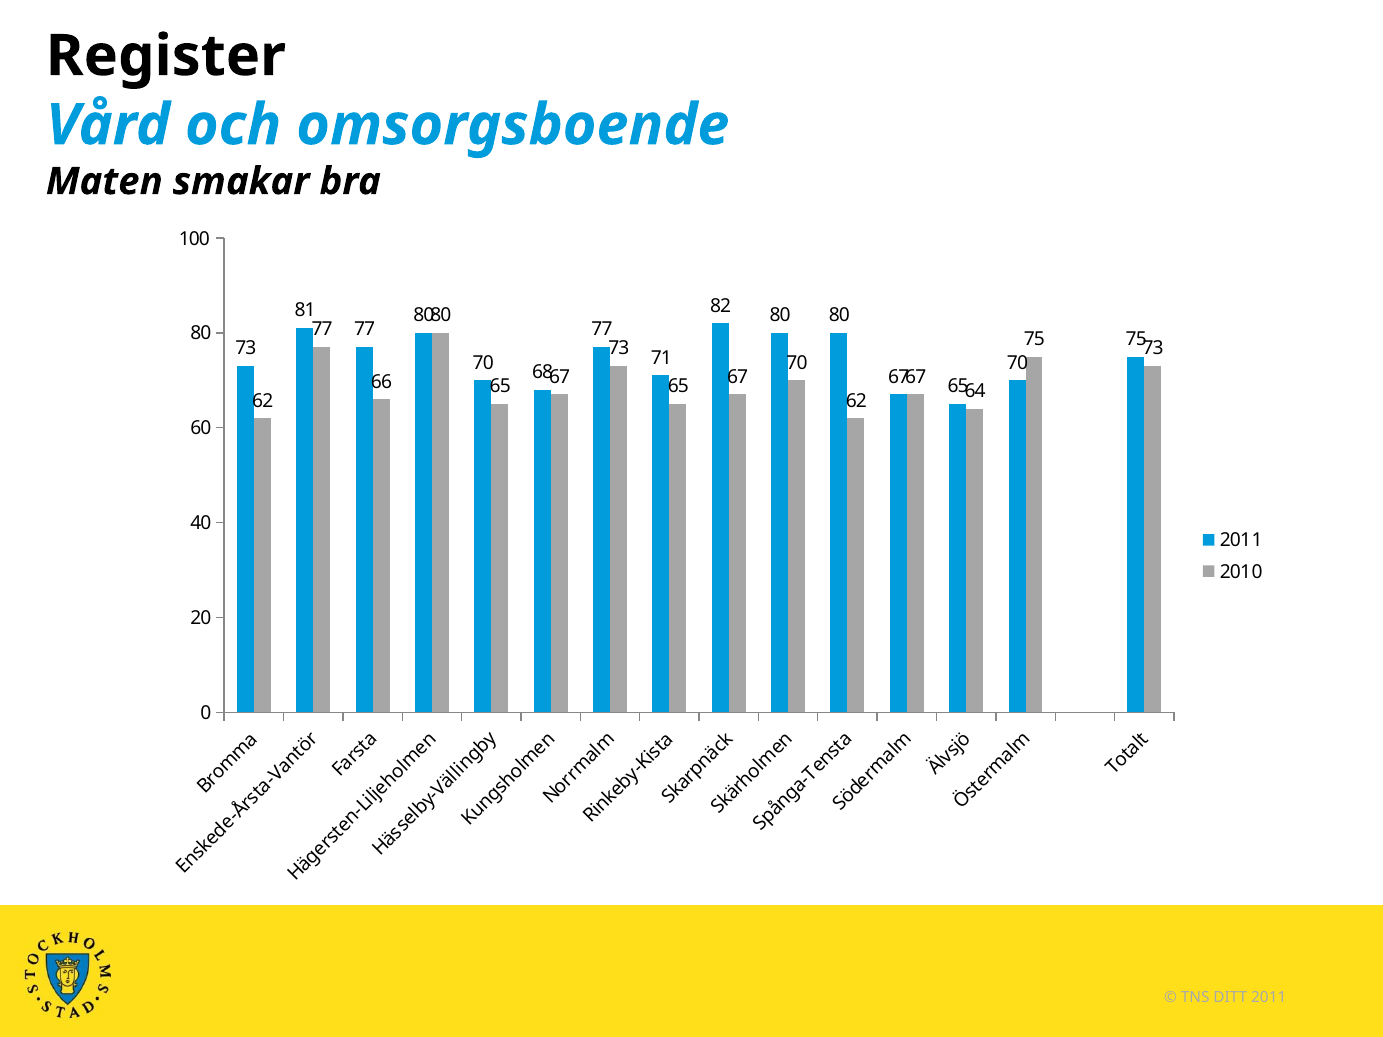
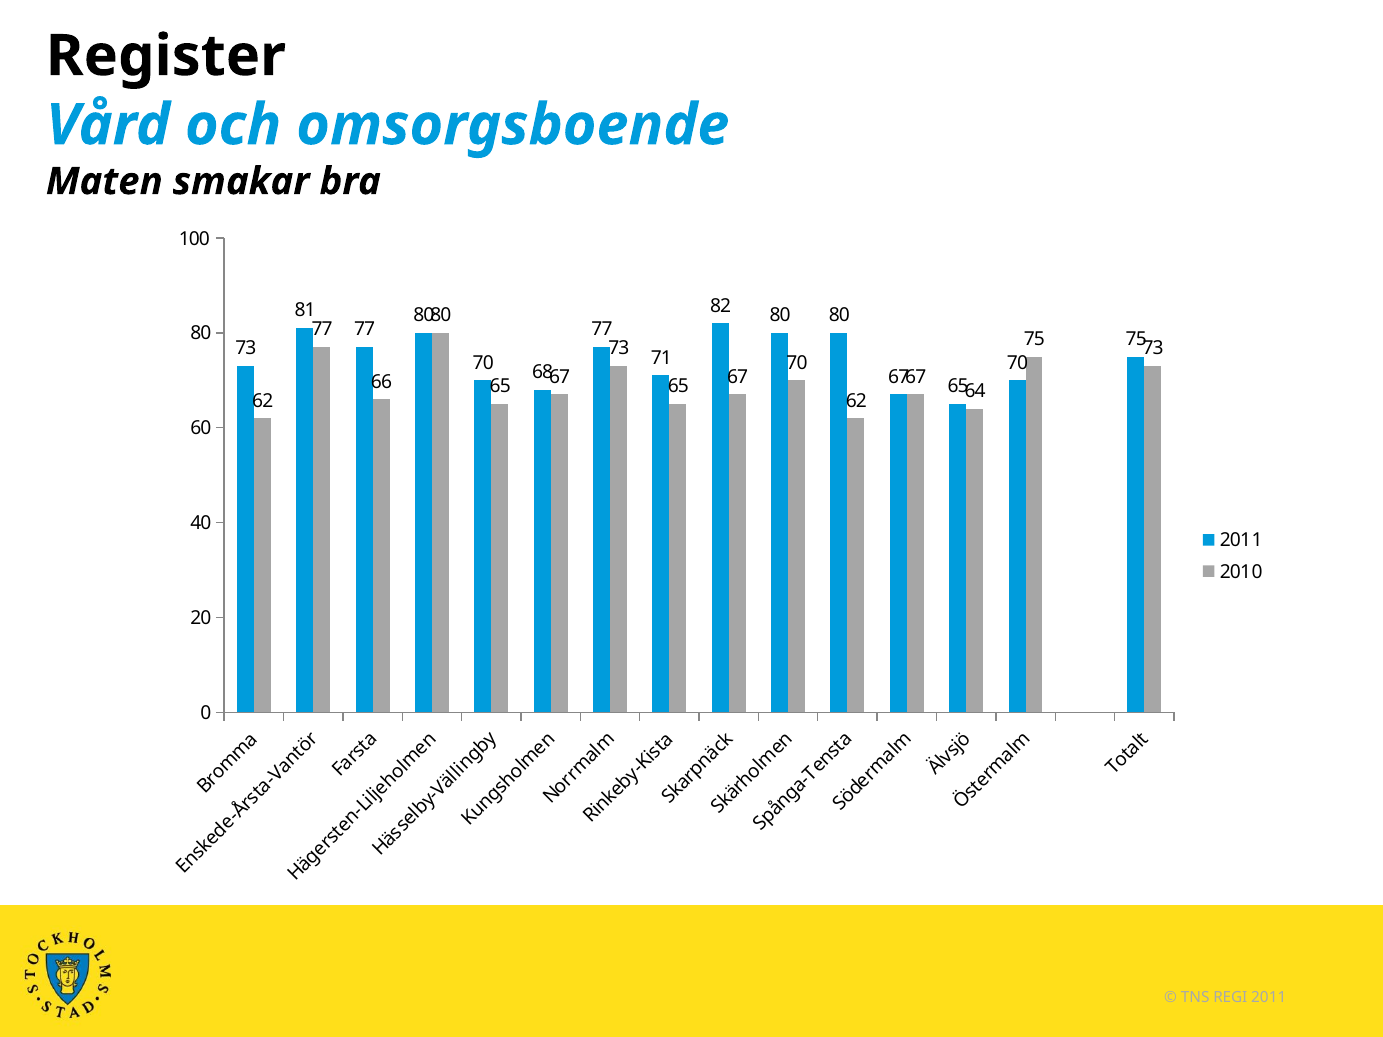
DITT: DITT -> REGI
